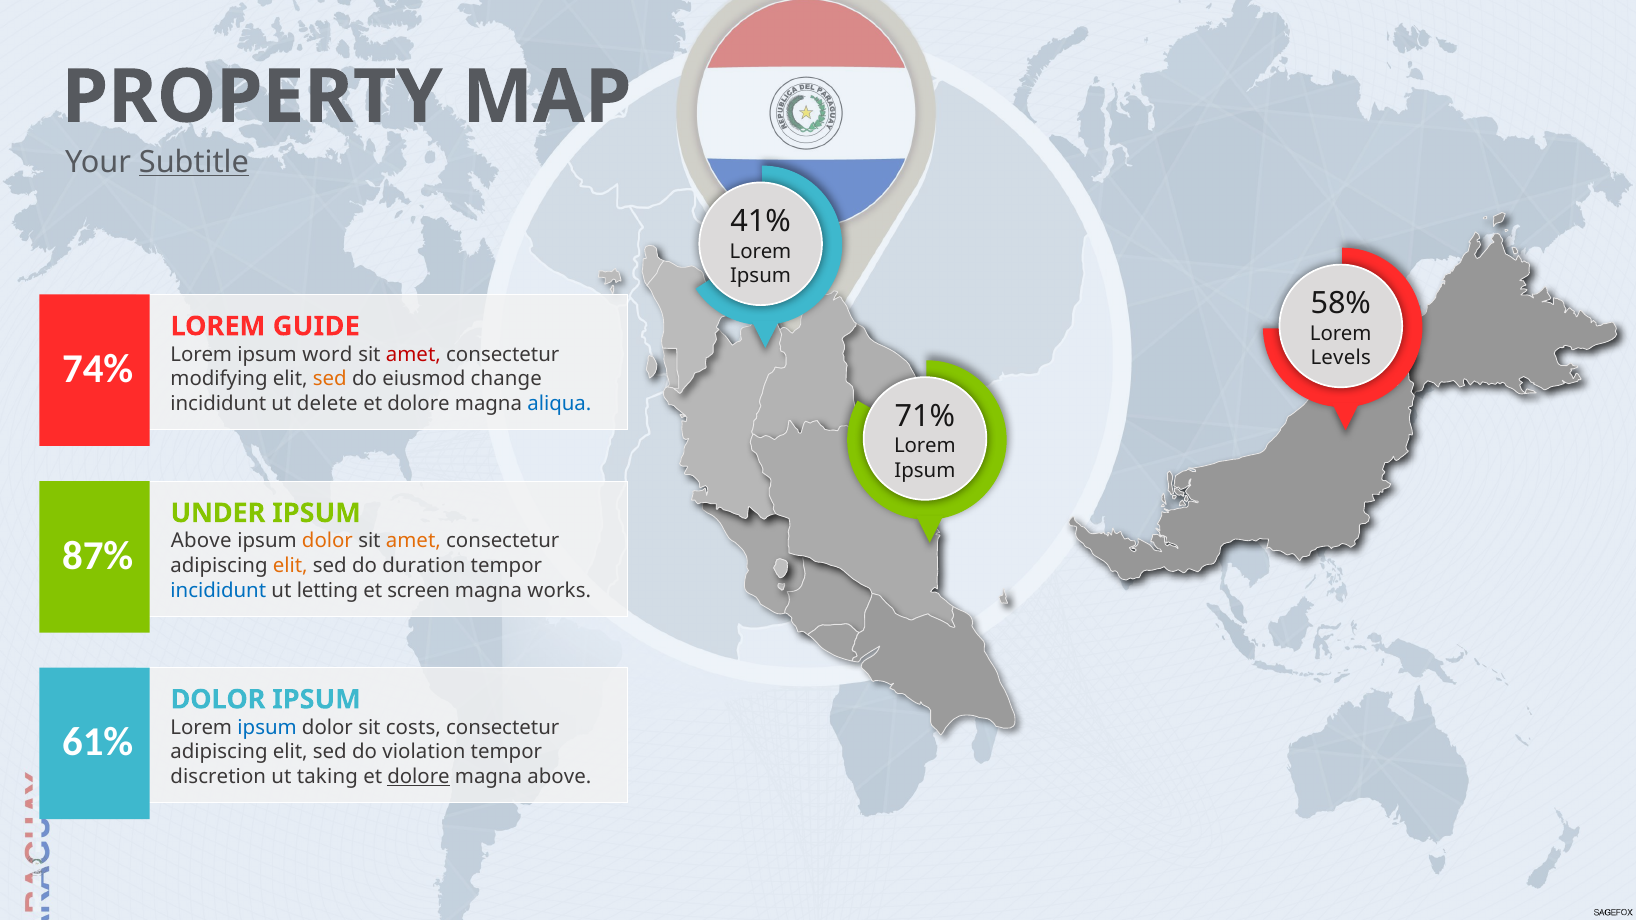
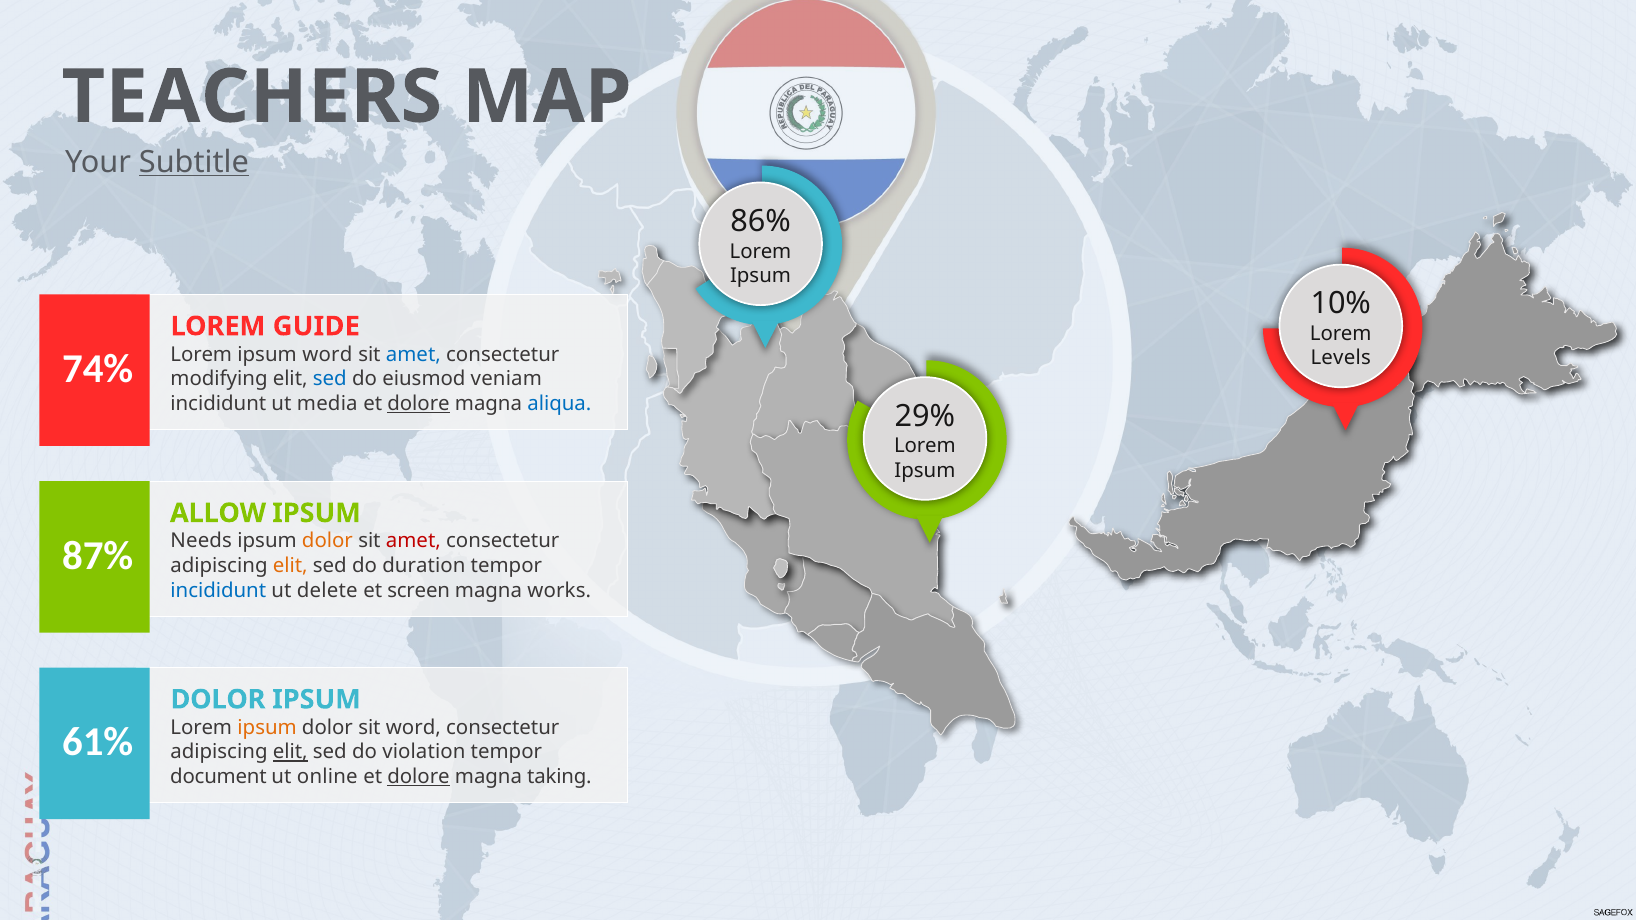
PROPERTY: PROPERTY -> TEACHERS
41%: 41% -> 86%
58%: 58% -> 10%
amet at (413, 354) colour: red -> blue
sed at (330, 379) colour: orange -> blue
change: change -> veniam
delete: delete -> media
dolore at (419, 404) underline: none -> present
71%: 71% -> 29%
UNDER: UNDER -> ALLOW
Above at (201, 541): Above -> Needs
amet at (413, 541) colour: orange -> red
letting: letting -> delete
ipsum at (267, 728) colour: blue -> orange
sit costs: costs -> word
elit at (290, 752) underline: none -> present
discretion: discretion -> document
taking: taking -> online
magna above: above -> taking
